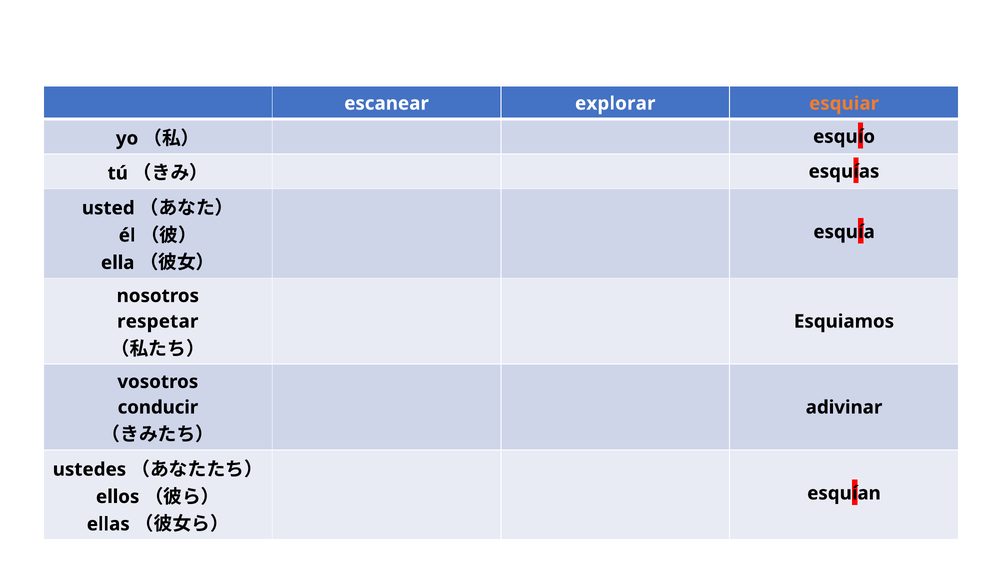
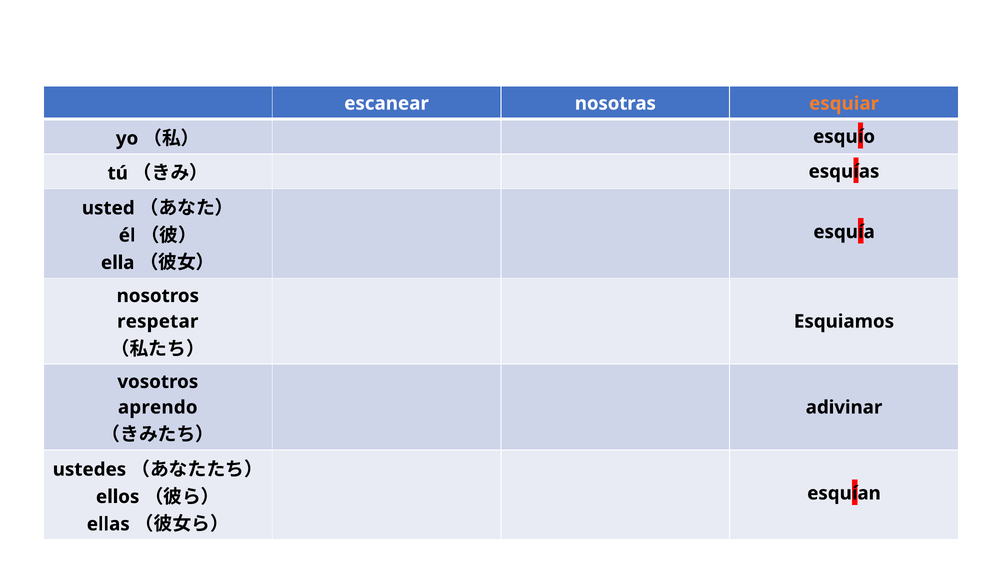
explorar: explorar -> nosotras
conducir: conducir -> aprendo
